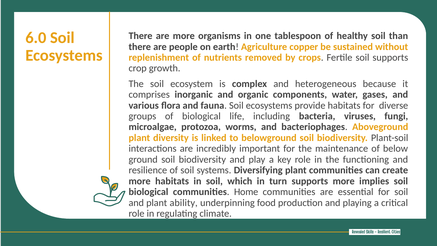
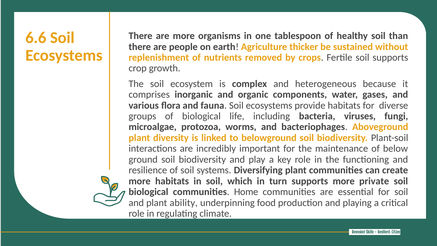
6.0: 6.0 -> 6.6
copper: copper -> thicker
implies: implies -> private
